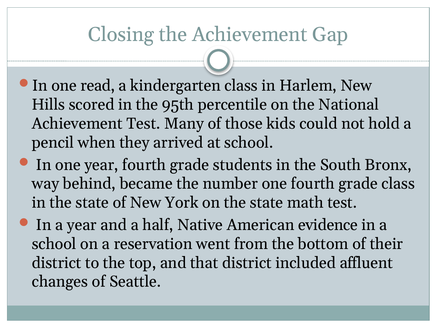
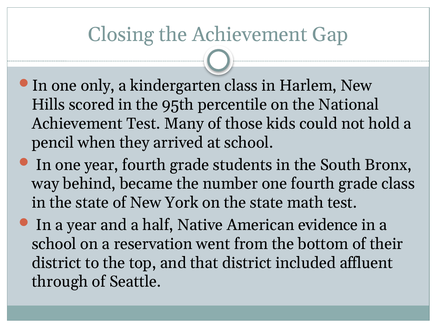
read: read -> only
changes: changes -> through
